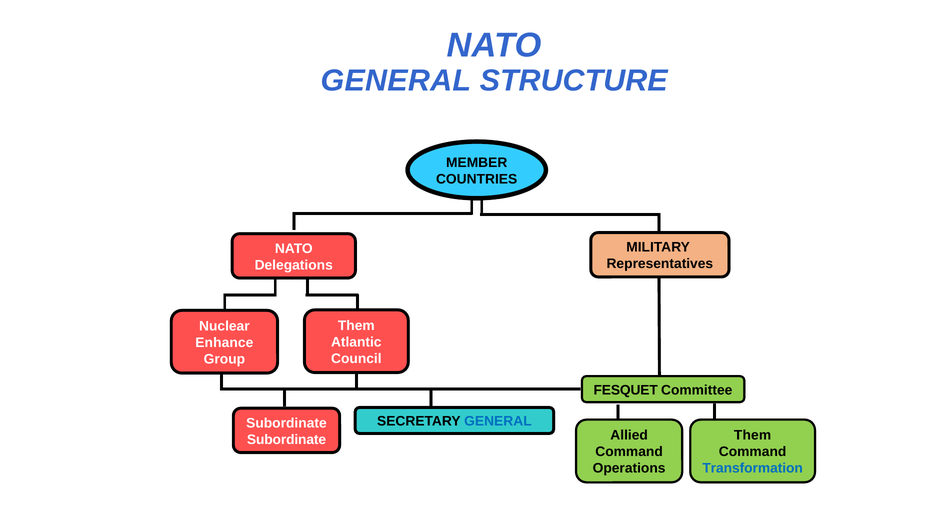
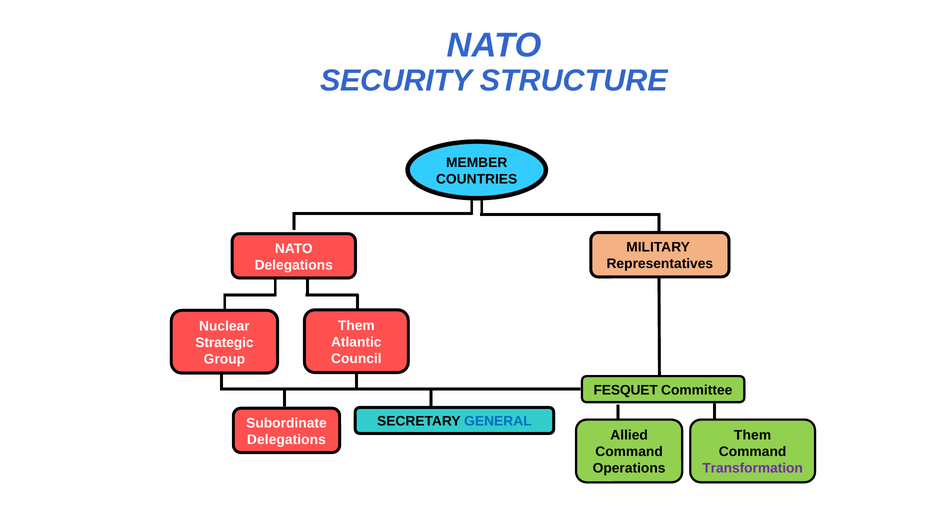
GENERAL at (396, 81): GENERAL -> SECURITY
Enhance: Enhance -> Strategic
Subordinate at (287, 440): Subordinate -> Delegations
Transformation colour: blue -> purple
